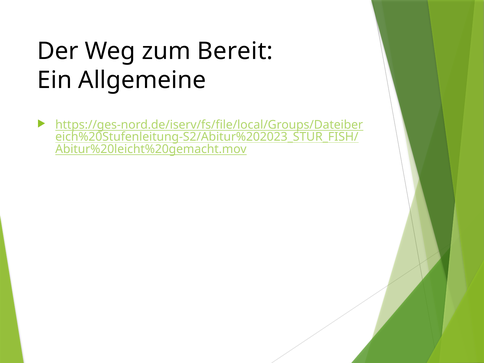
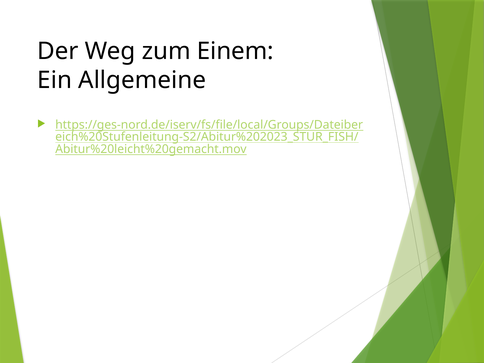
Bereit: Bereit -> Einem
